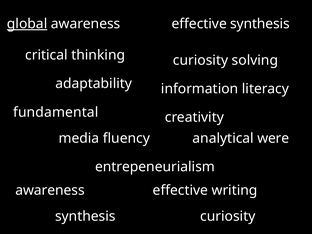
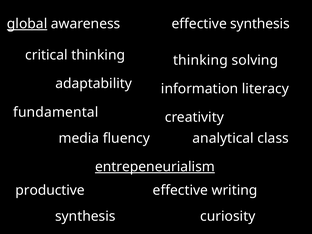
thinking curiosity: curiosity -> thinking
were: were -> class
entrepeneurialism underline: none -> present
awareness at (50, 190): awareness -> productive
